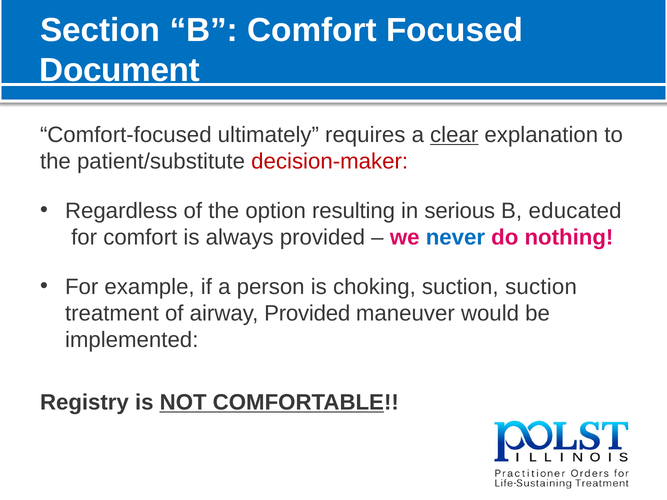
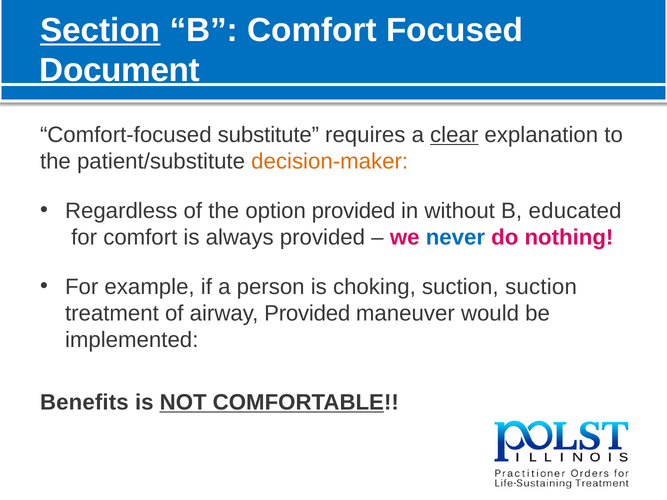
Section underline: none -> present
ultimately: ultimately -> substitute
decision-maker colour: red -> orange
option resulting: resulting -> provided
serious: serious -> without
Registry: Registry -> Benefits
